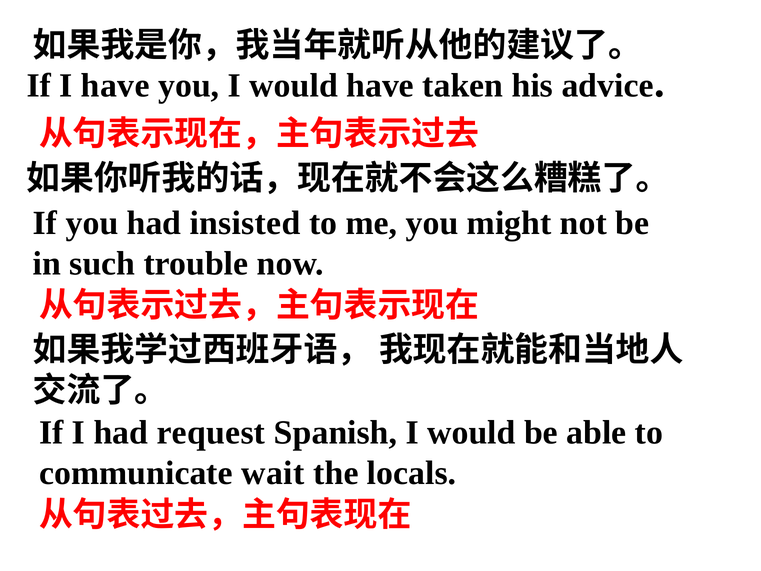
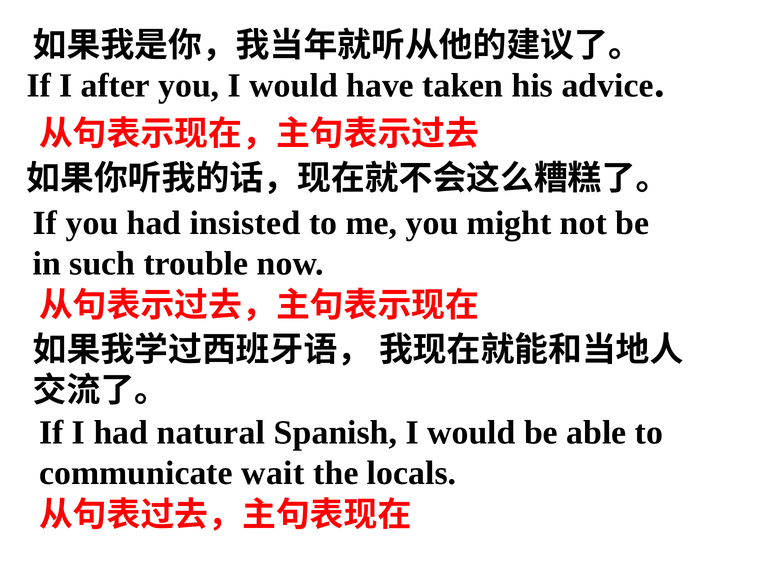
I have: have -> after
request: request -> natural
